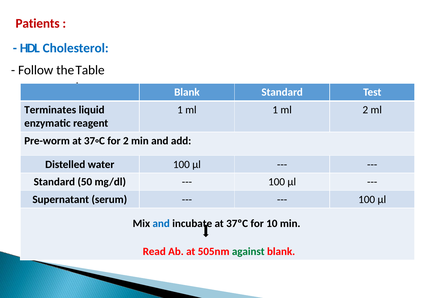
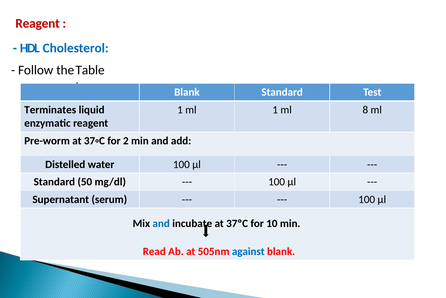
Patients at (38, 24): Patients -> Reagent
ml 2: 2 -> 8
against colour: green -> blue
